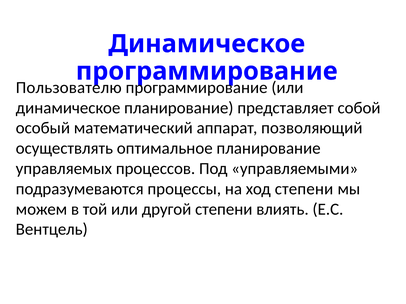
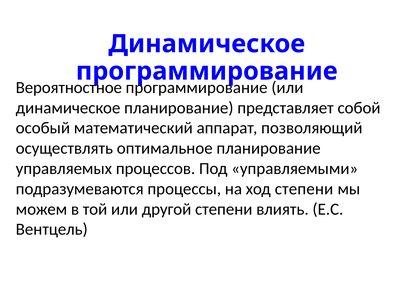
Пользователю: Пользователю -> Вероятностное
